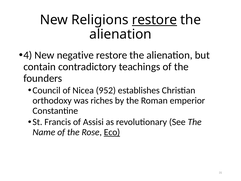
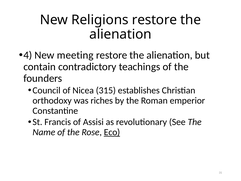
restore at (155, 20) underline: present -> none
negative: negative -> meeting
952: 952 -> 315
